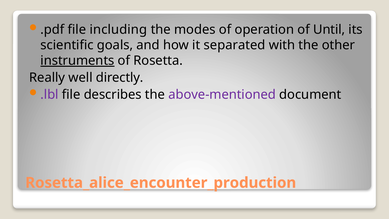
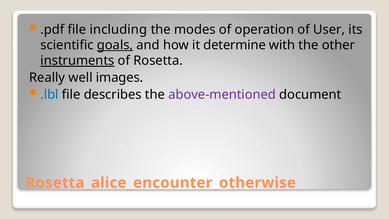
Until: Until -> User
goals underline: none -> present
separated: separated -> determine
directly: directly -> images
.lbl colour: purple -> blue
Rosetta_alice_encounter_production: Rosetta_alice_encounter_production -> Rosetta_alice_encounter_otherwise
